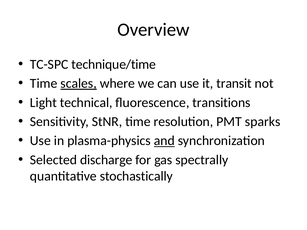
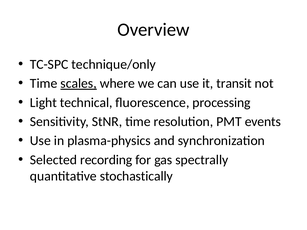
technique/time: technique/time -> technique/only
transitions: transitions -> processing
sparks: sparks -> events
and underline: present -> none
discharge: discharge -> recording
